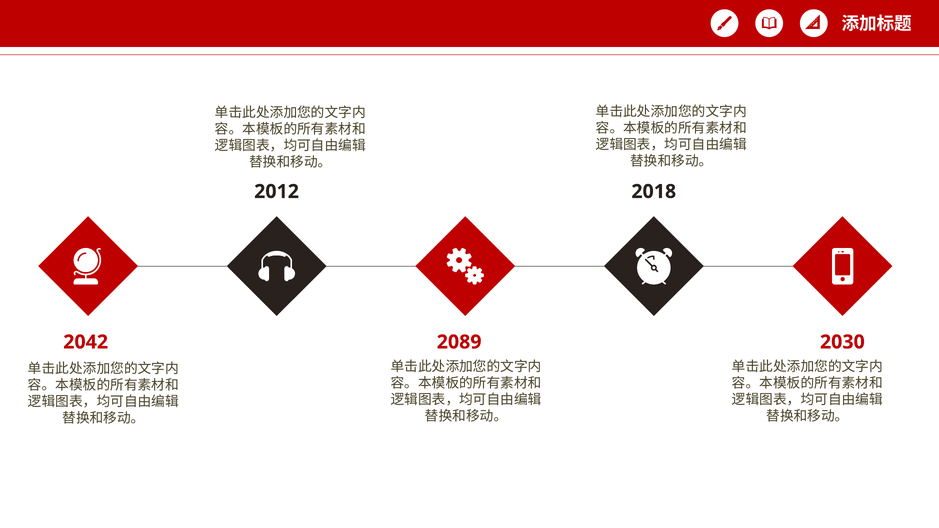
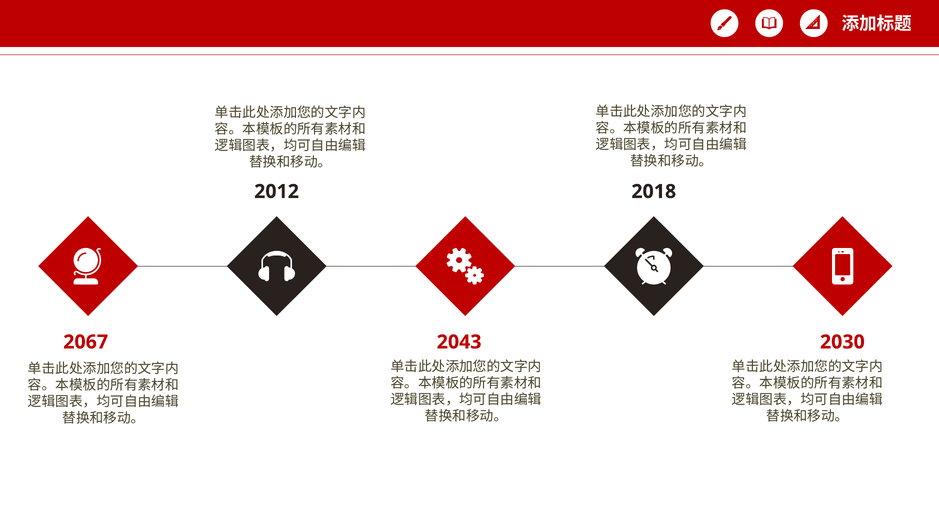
2042: 2042 -> 2067
2089: 2089 -> 2043
